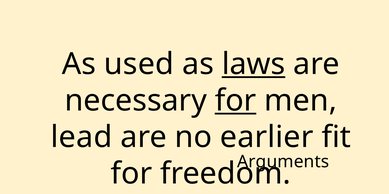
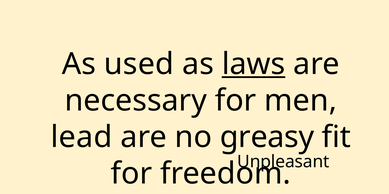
for at (236, 101) underline: present -> none
earlier: earlier -> greasy
Arguments: Arguments -> Unpleasant
